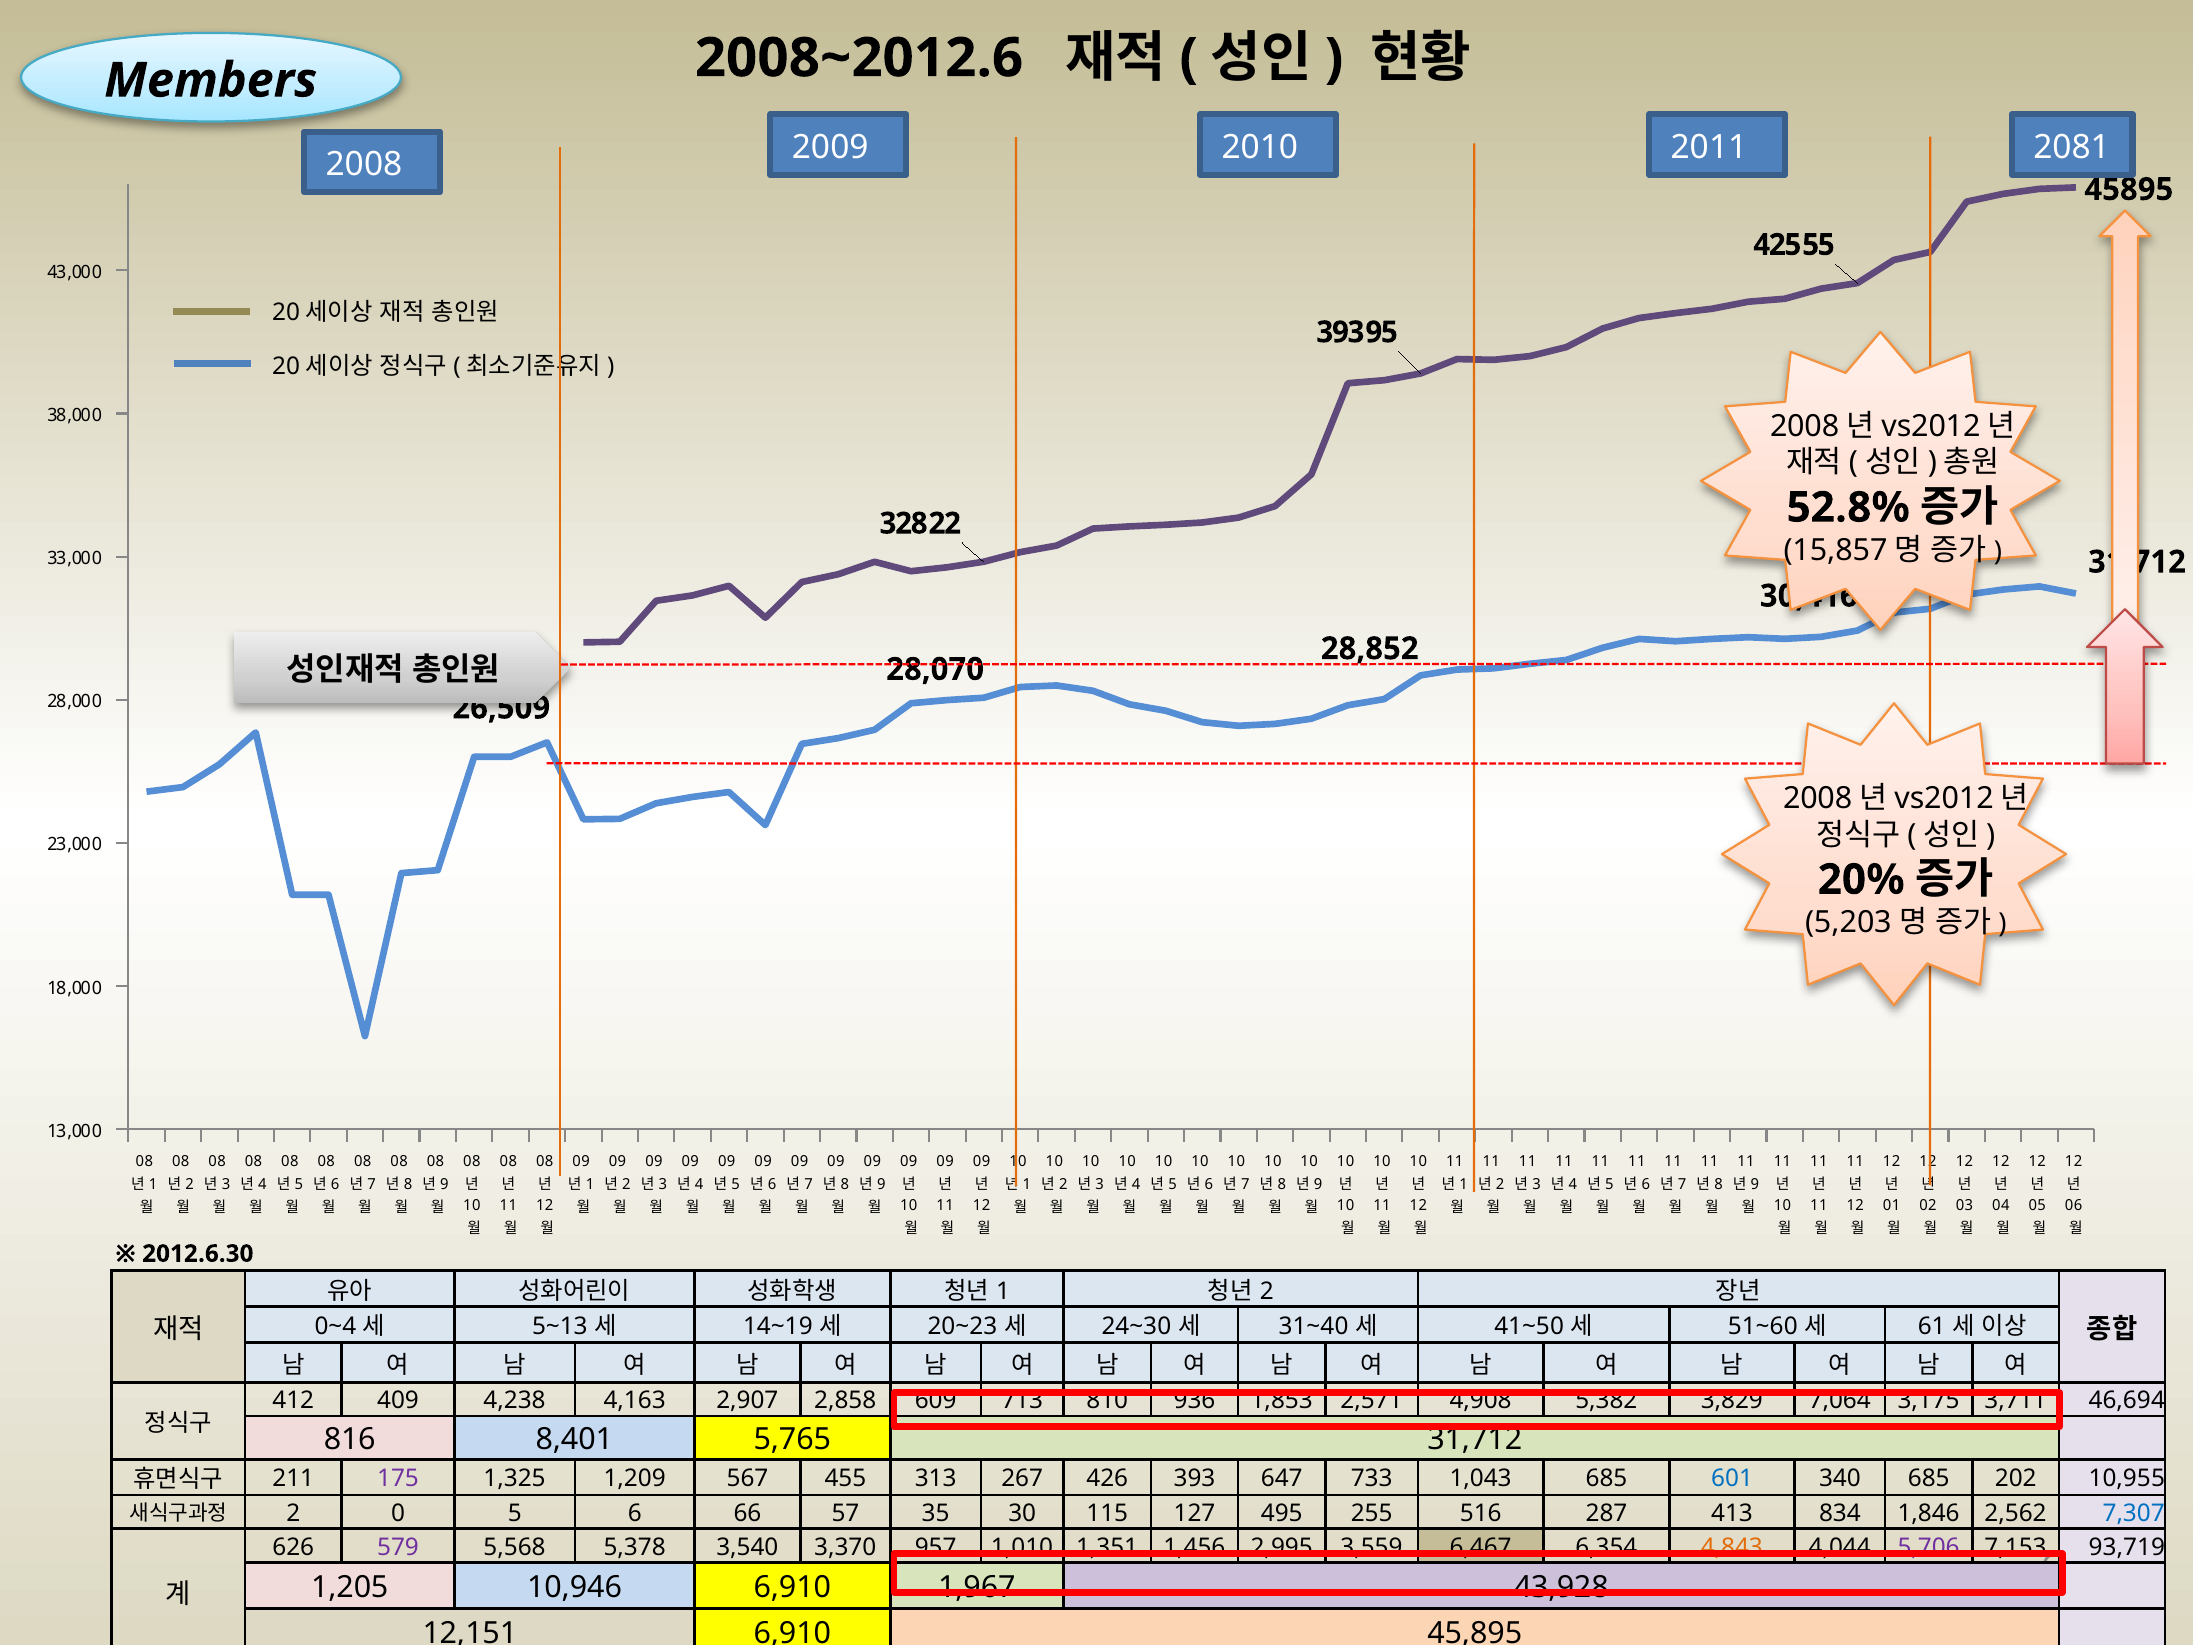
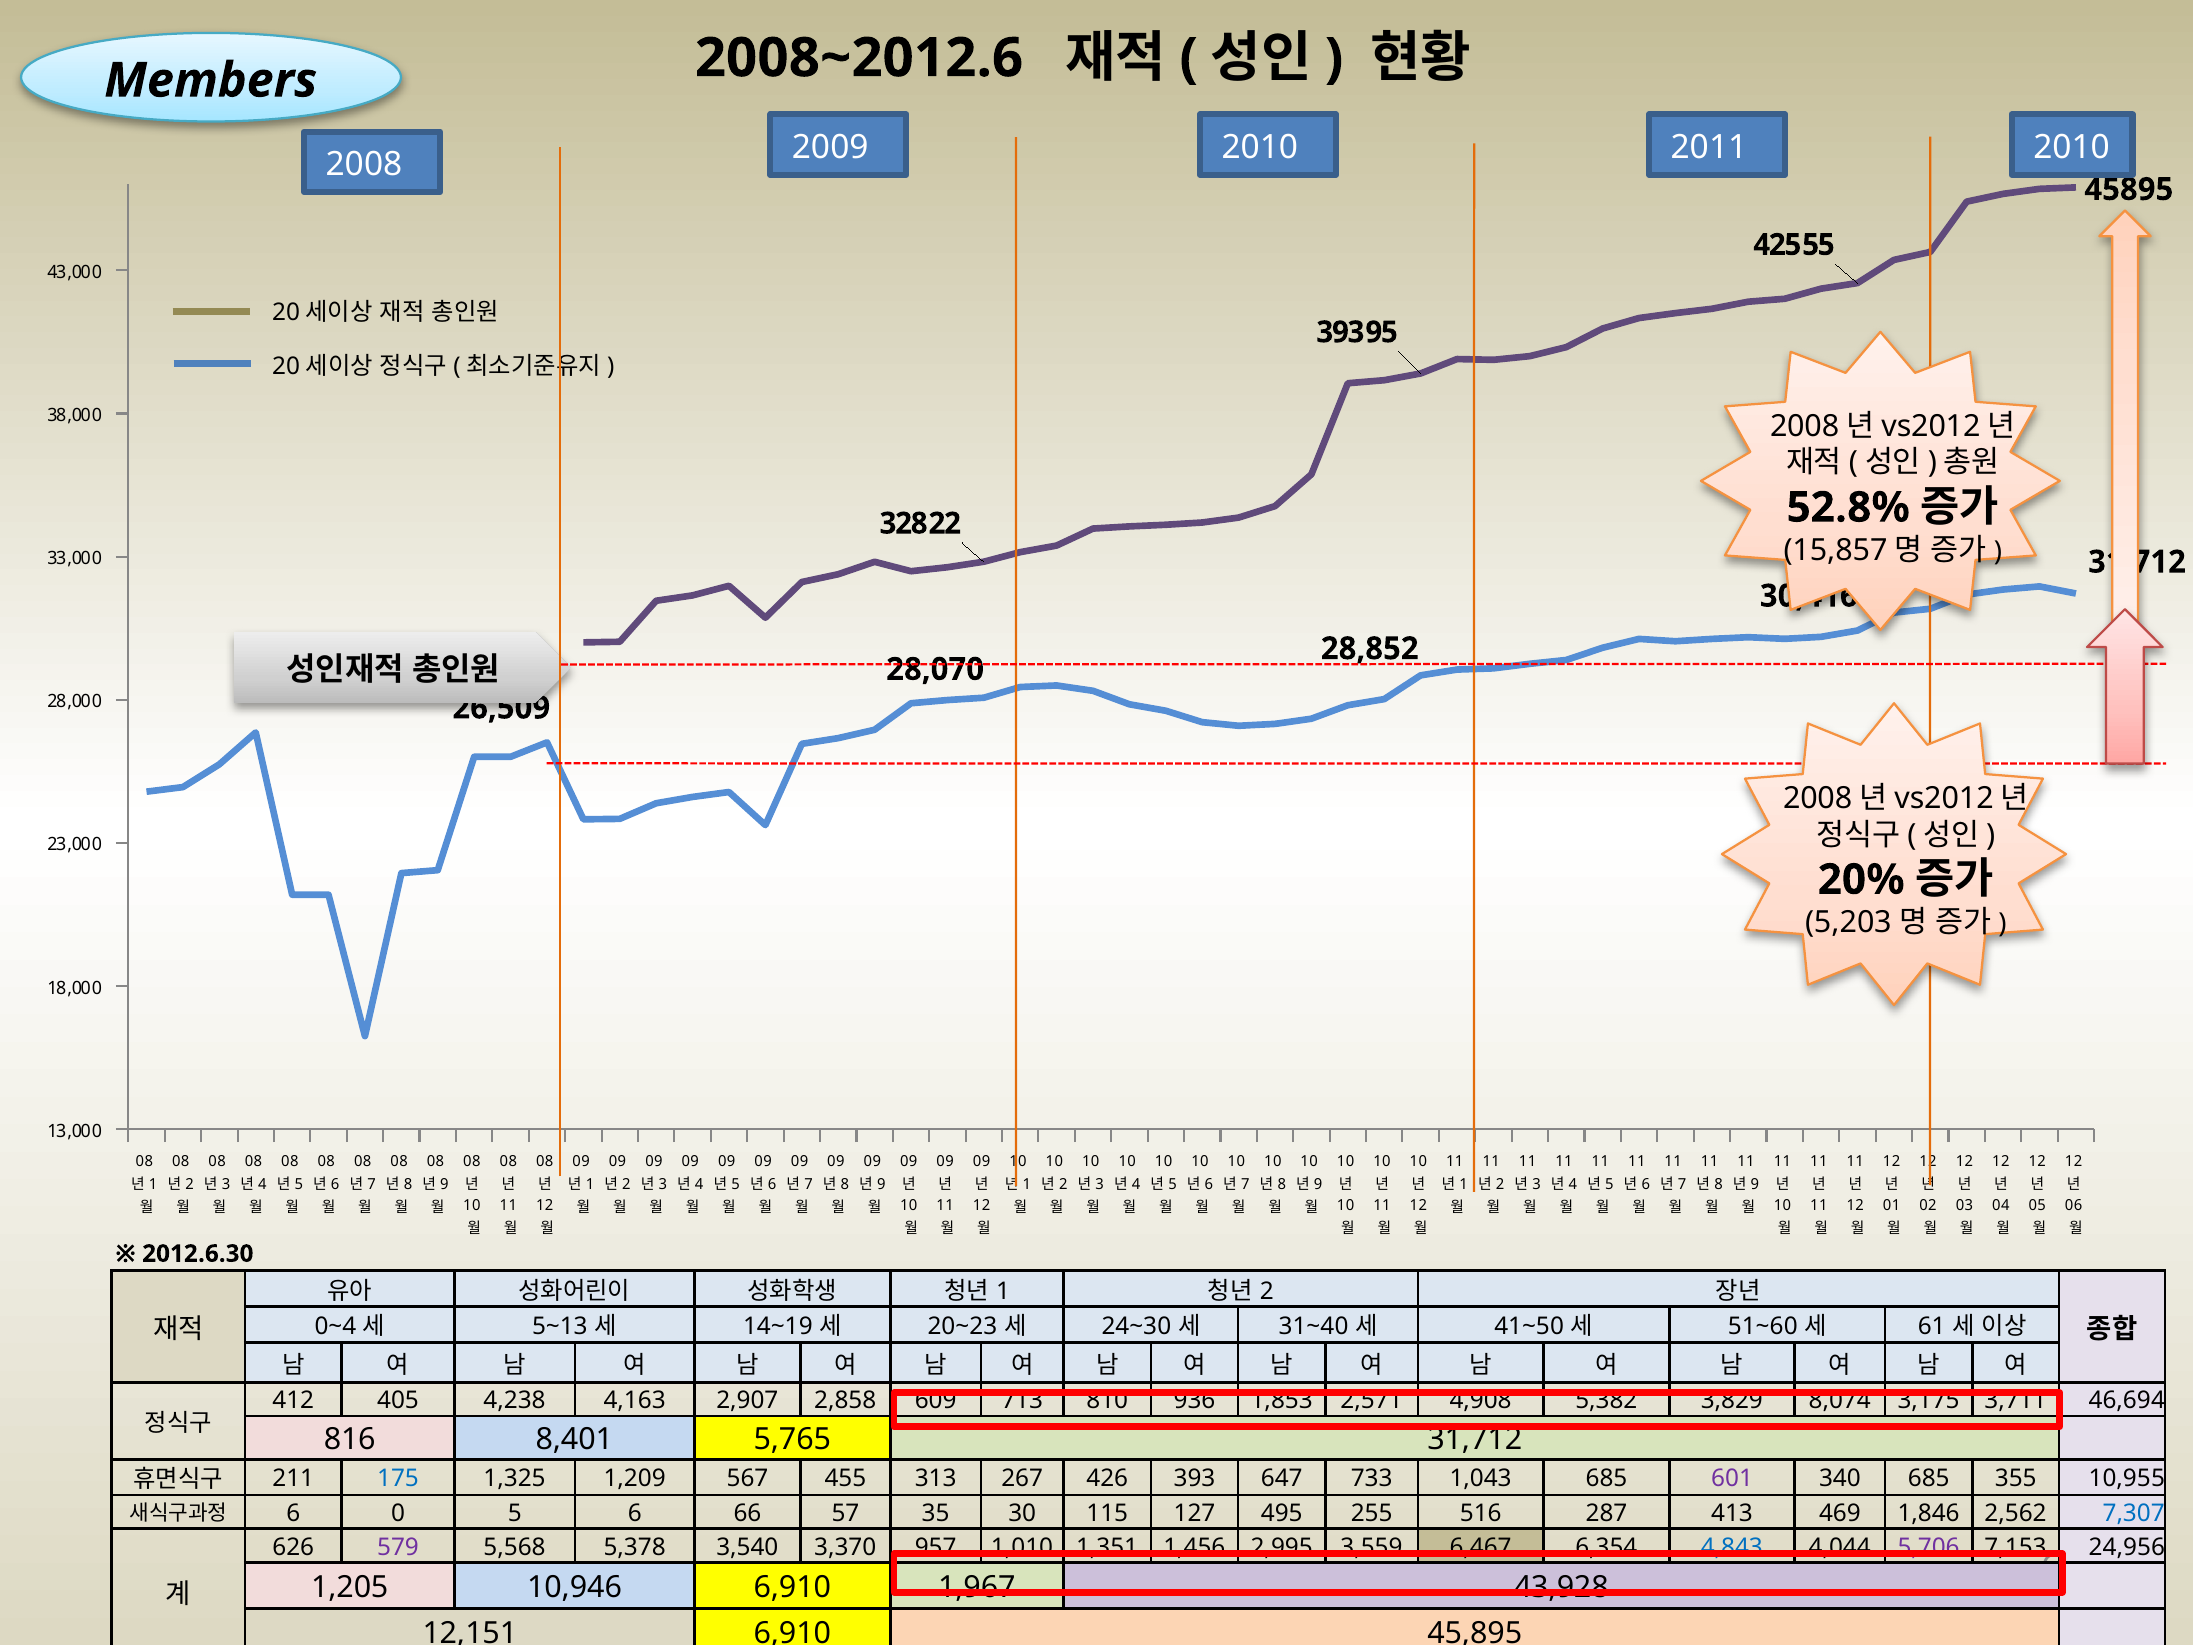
2011 2081: 2081 -> 2010
409: 409 -> 405
7,064: 7,064 -> 8,074
175 colour: purple -> blue
601 colour: blue -> purple
202: 202 -> 355
2 at (293, 1513): 2 -> 6
834: 834 -> 469
4,843 colour: orange -> blue
93,719: 93,719 -> 24,956
